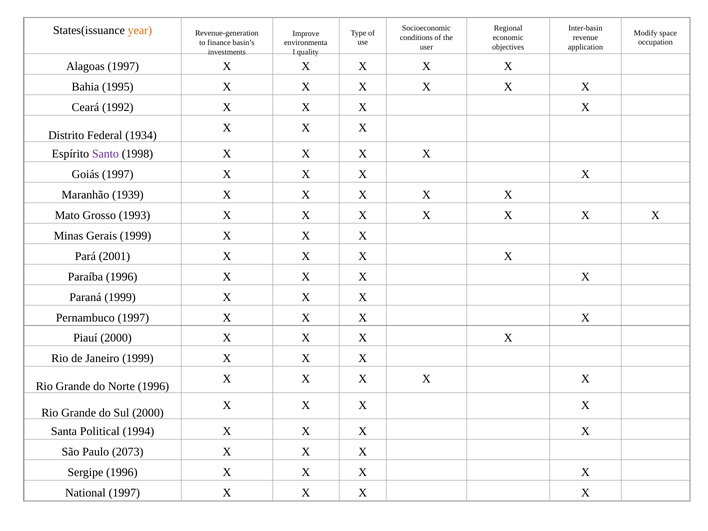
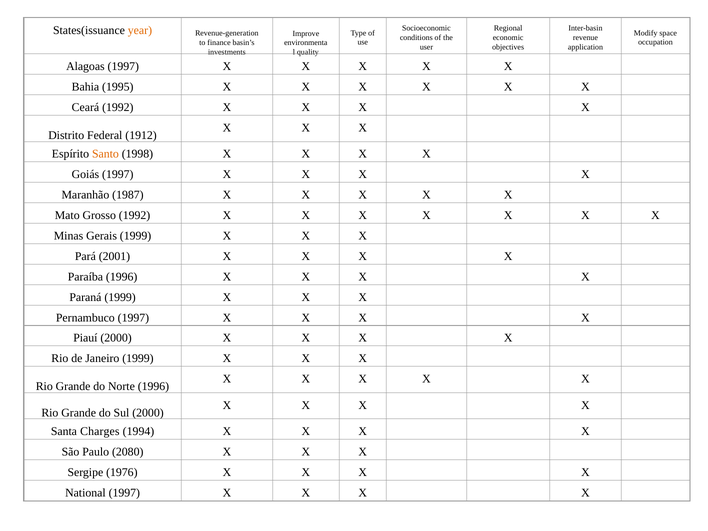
1934: 1934 -> 1912
Santo colour: purple -> orange
1939: 1939 -> 1987
Grosso 1993: 1993 -> 1992
Political: Political -> Charges
2073: 2073 -> 2080
Sergipe 1996: 1996 -> 1976
